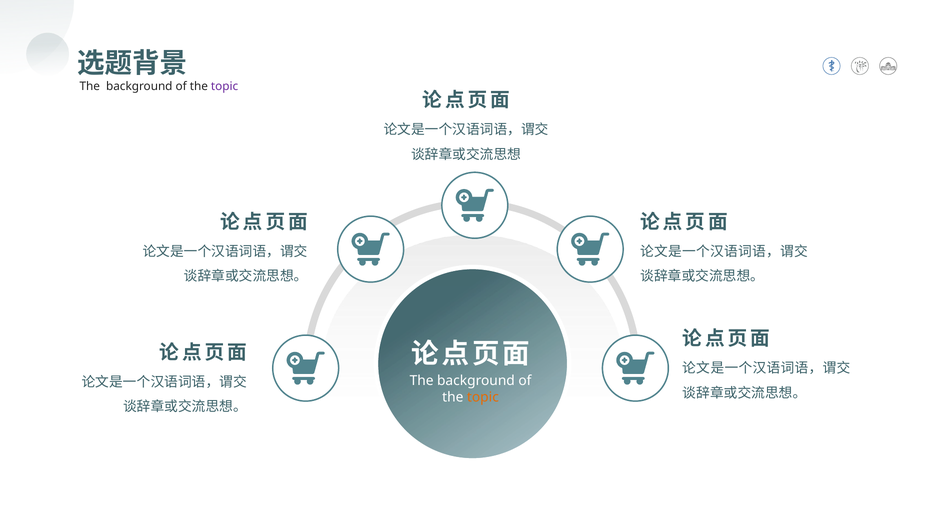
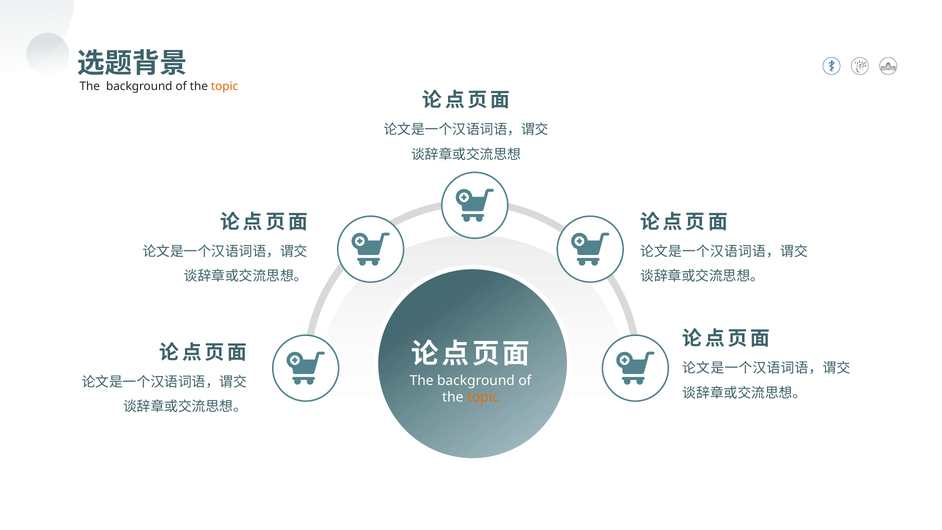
topic at (225, 87) colour: purple -> orange
